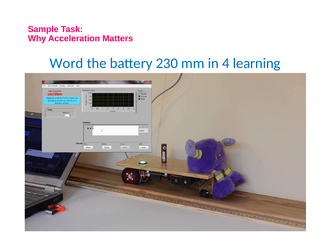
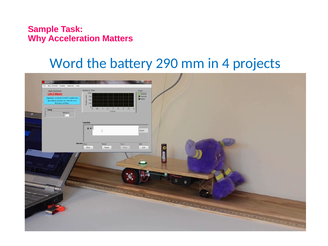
230: 230 -> 290
learning: learning -> projects
